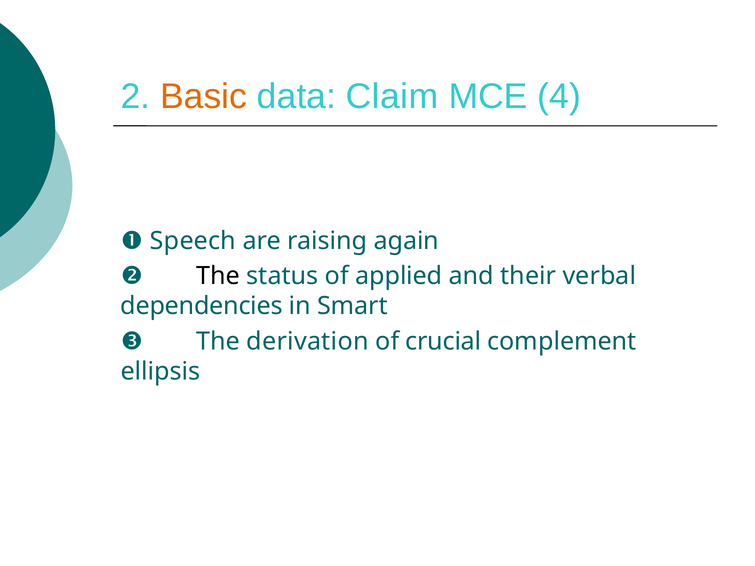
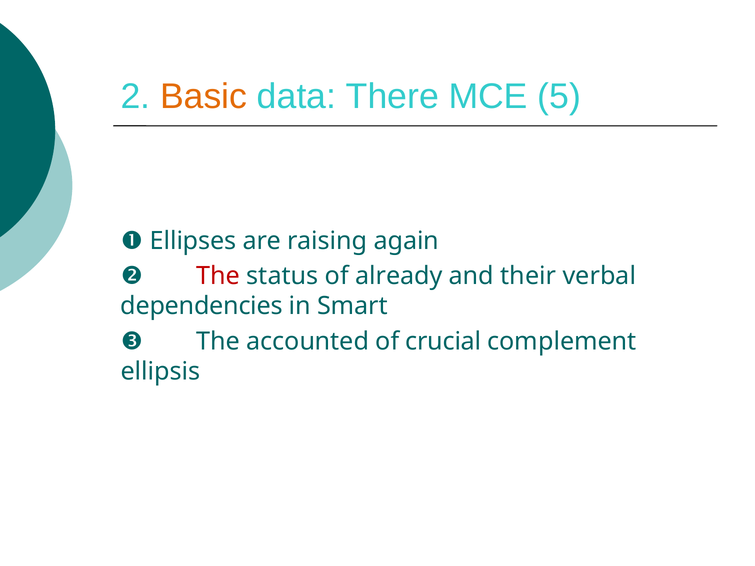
Claim: Claim -> There
4: 4 -> 5
Speech: Speech -> Ellipses
The at (218, 276) colour: black -> red
applied: applied -> already
derivation: derivation -> accounted
